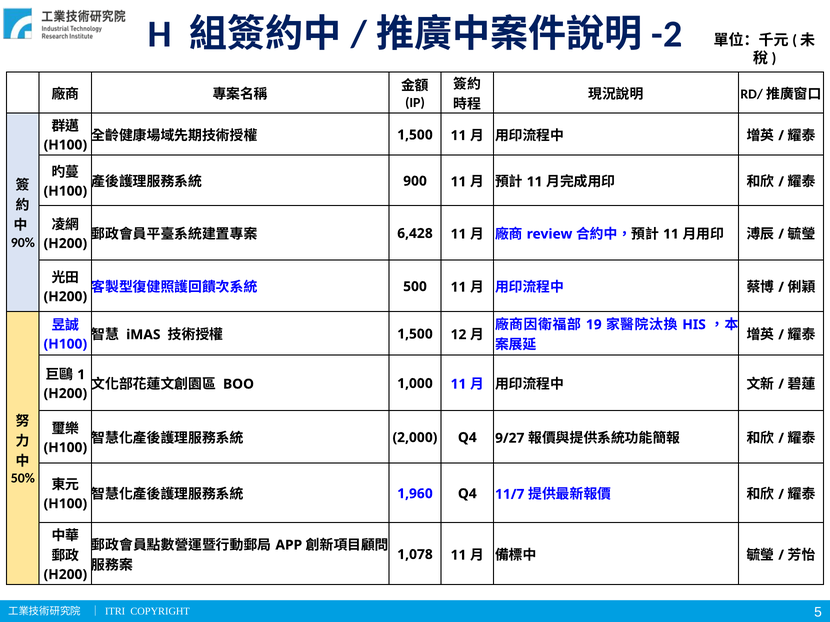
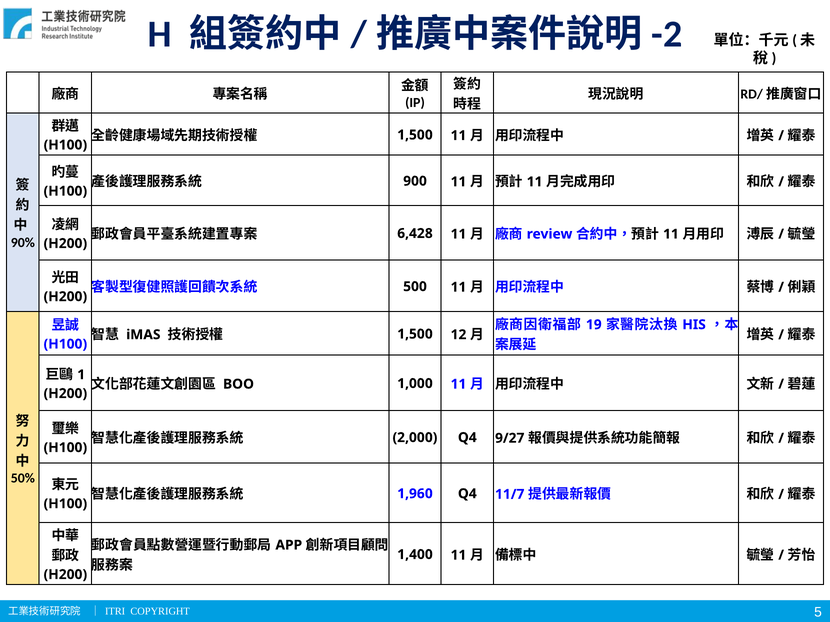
1,078: 1,078 -> 1,400
